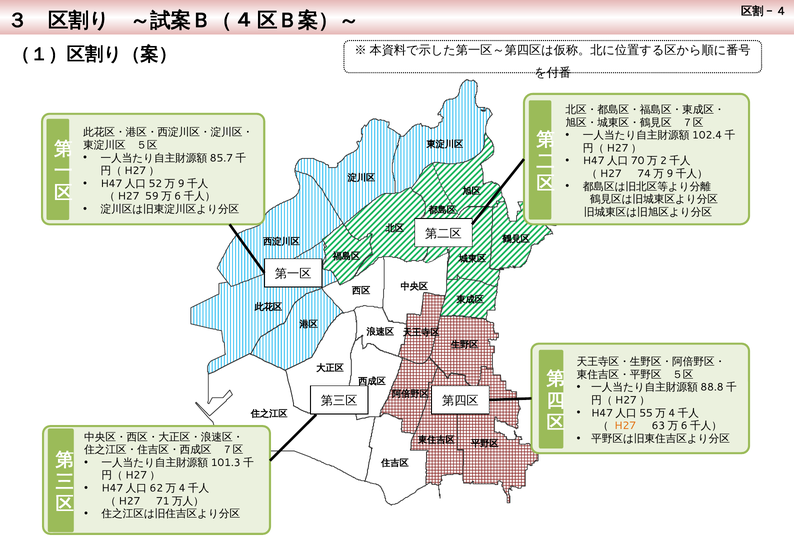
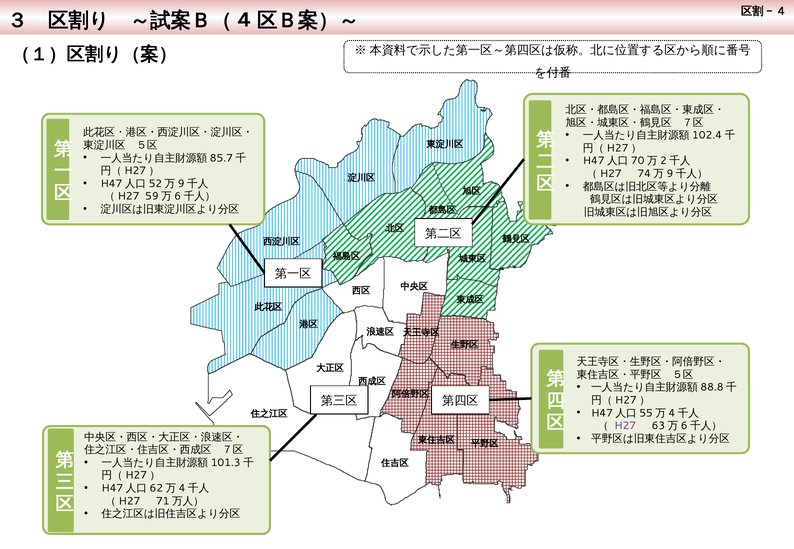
H27 colour: orange -> purple
